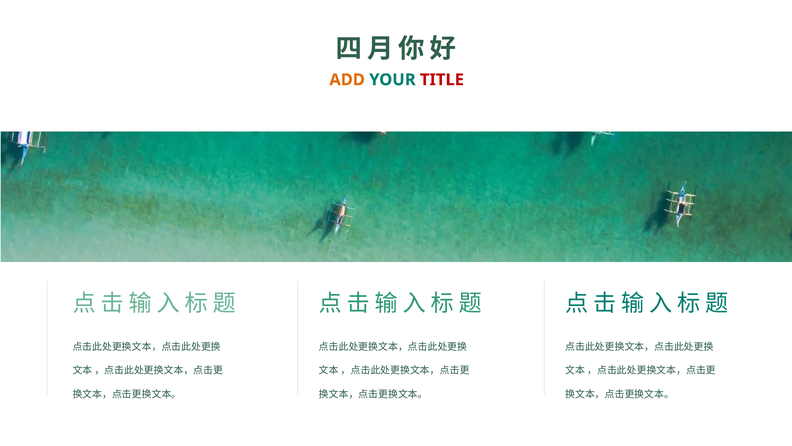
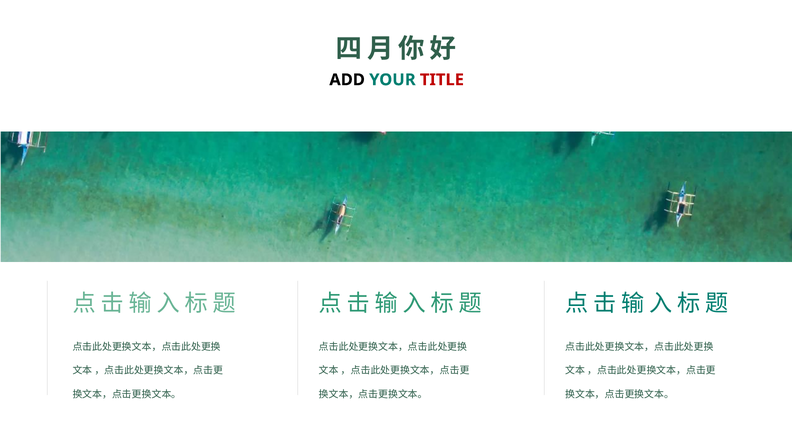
ADD colour: orange -> black
